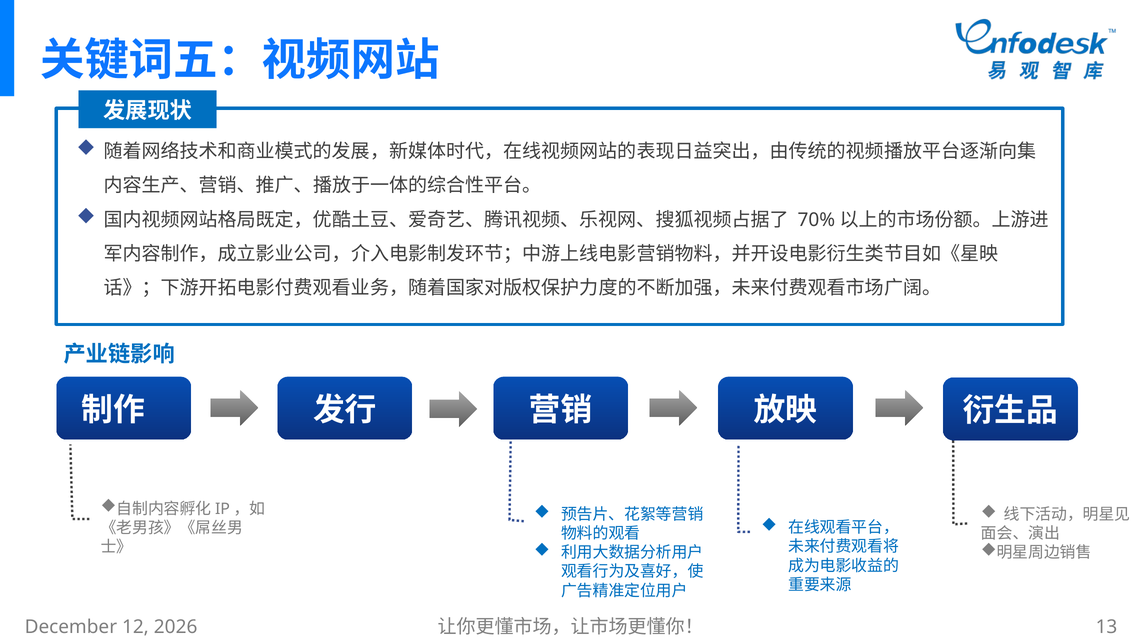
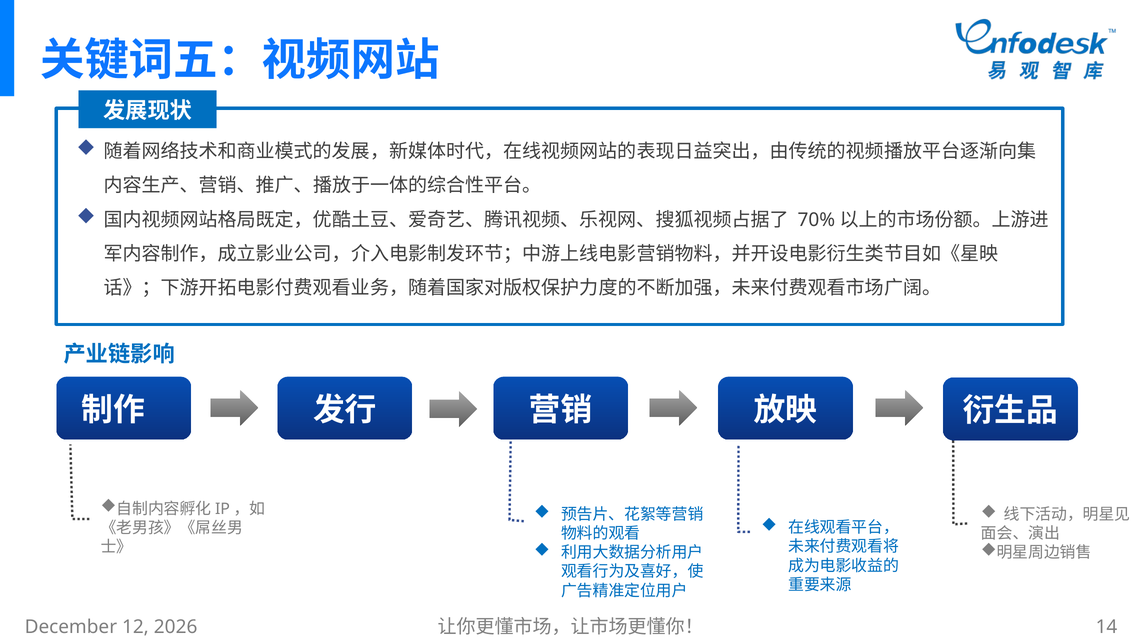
13: 13 -> 14
